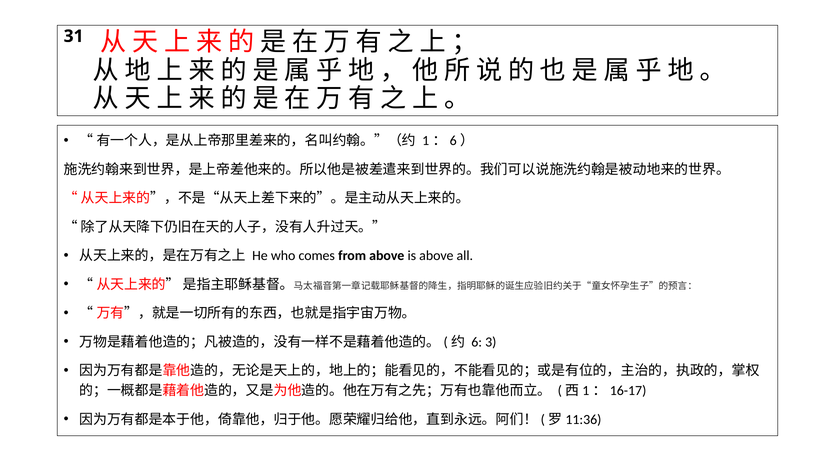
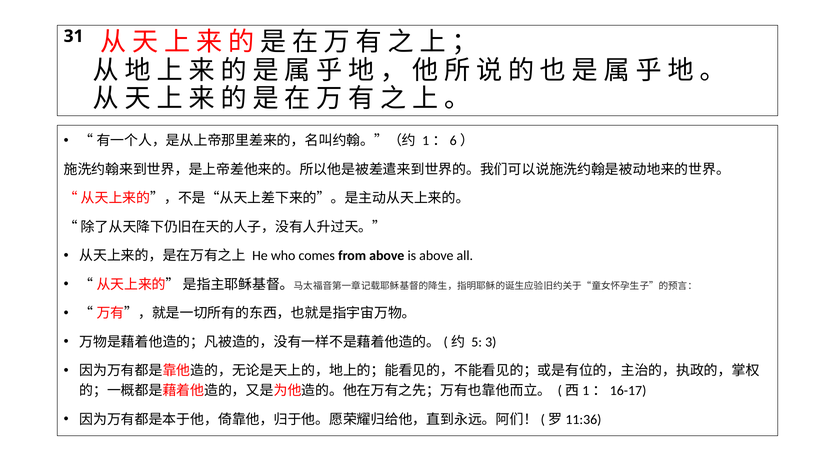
6: 6 -> 5
